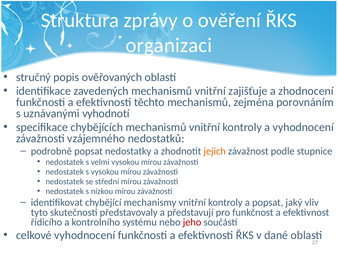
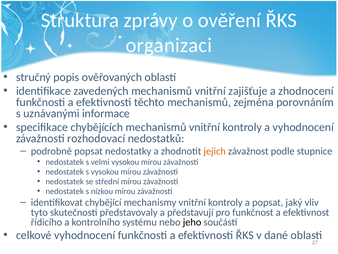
vyhodnotí: vyhodnotí -> informace
vzájemného: vzájemného -> rozhodovací
jeho colour: red -> black
